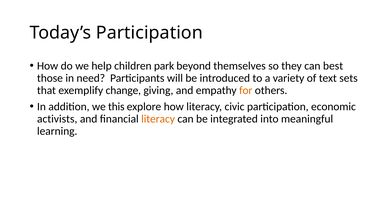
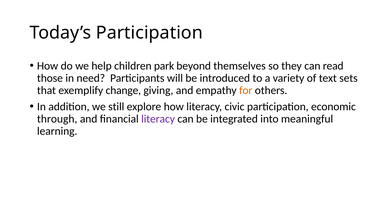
best: best -> read
this: this -> still
activists: activists -> through
literacy at (158, 119) colour: orange -> purple
